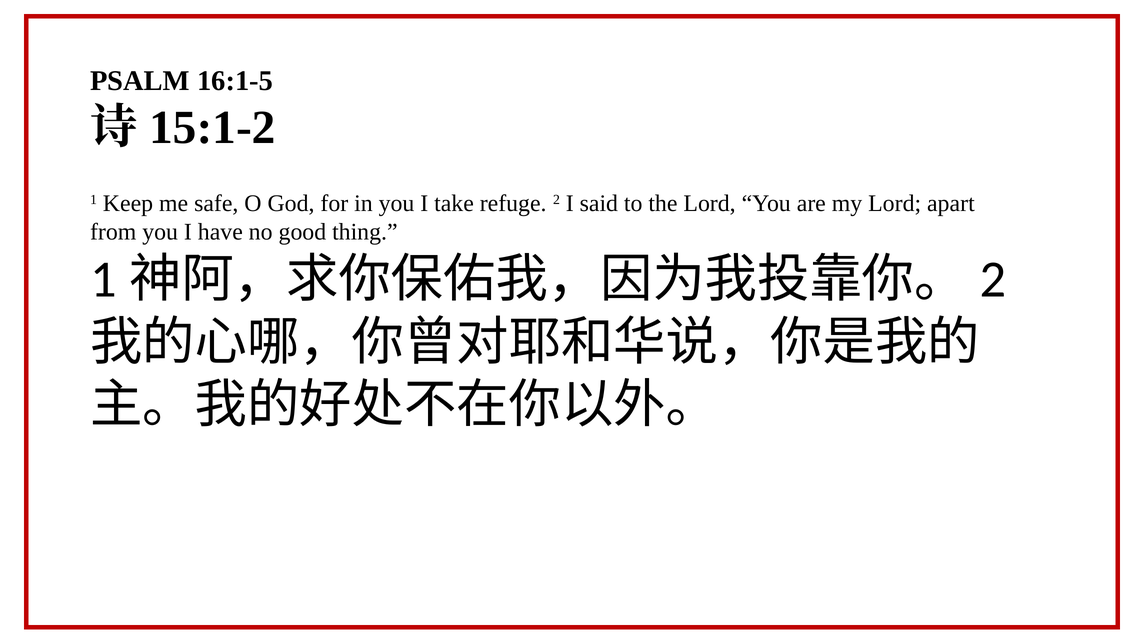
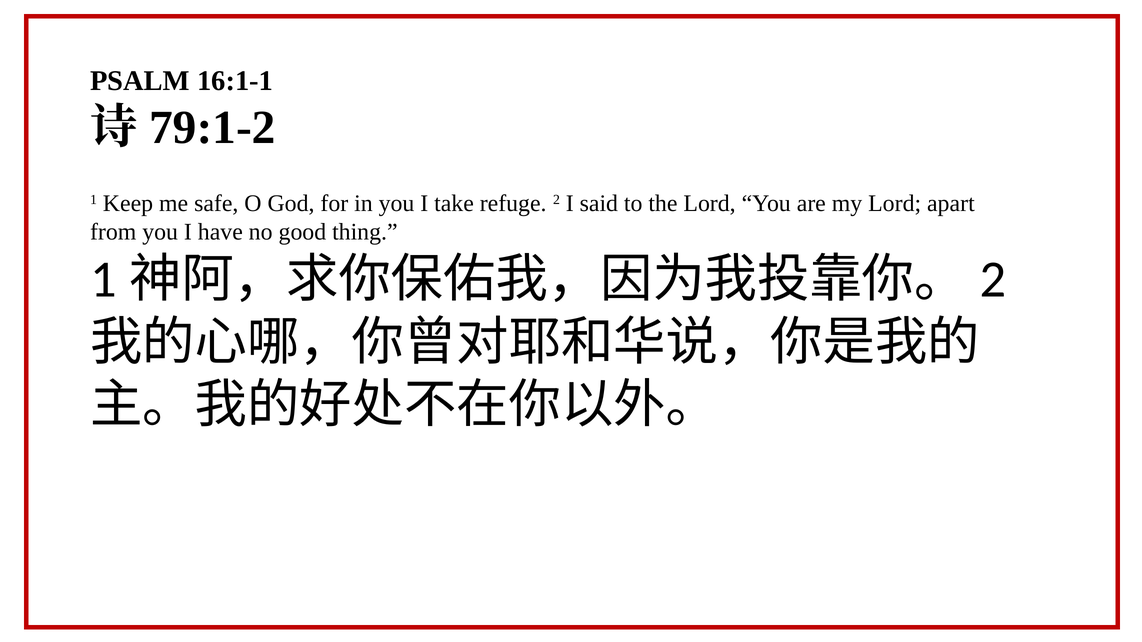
16:1-5: 16:1-5 -> 16:1-1
15:1-2: 15:1-2 -> 79:1-2
